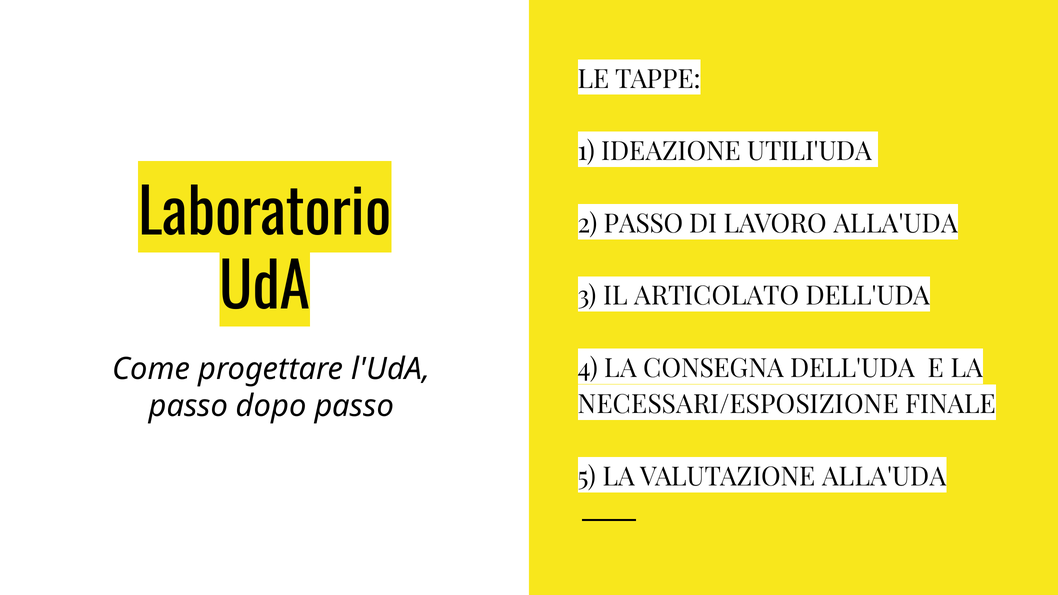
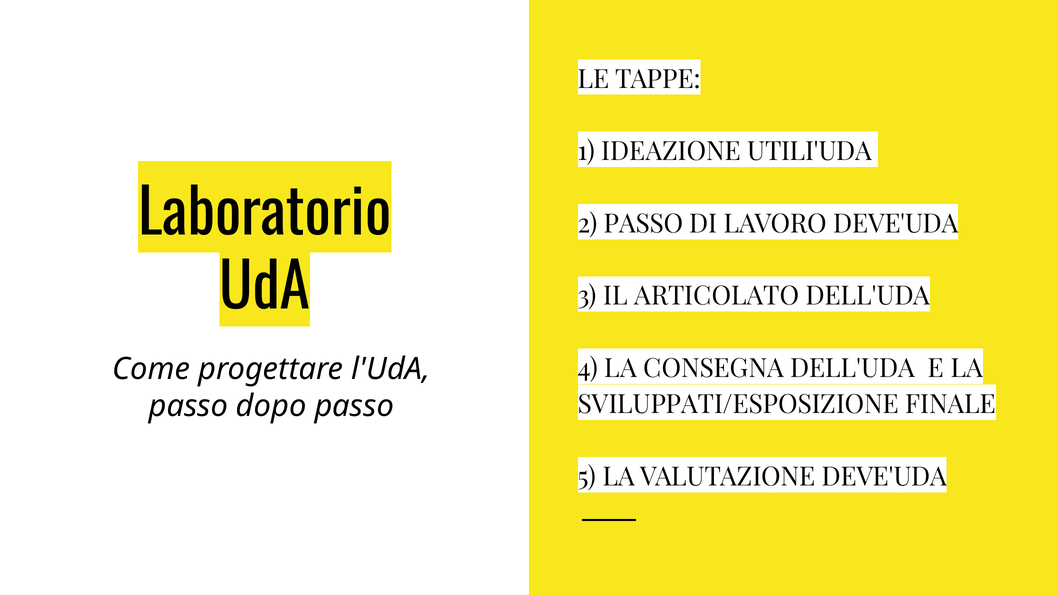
LAVORO ALLA'UDA: ALLA'UDA -> DEVE'UDA
NECESSARI/ESPOSIZIONE: NECESSARI/ESPOSIZIONE -> SVILUPPATI/ESPOSIZIONE
VALUTAZIONE ALLA'UDA: ALLA'UDA -> DEVE'UDA
